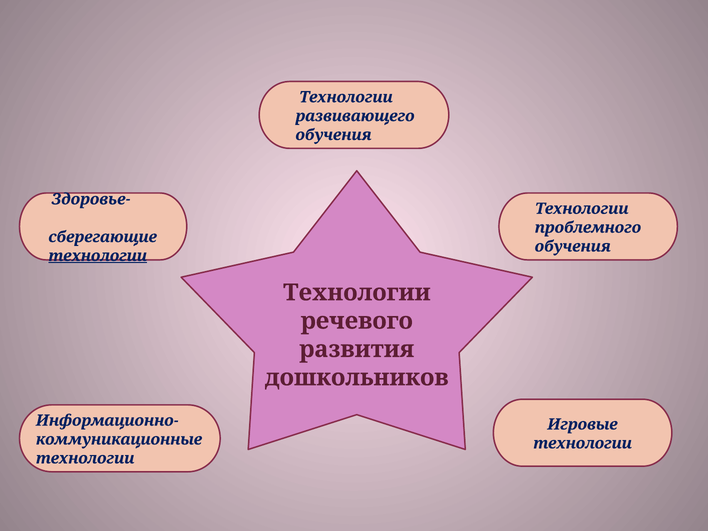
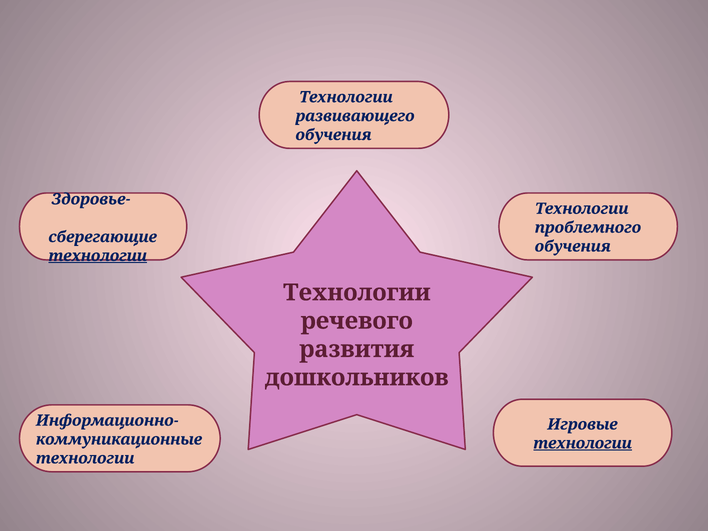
технологии at (583, 443) underline: none -> present
